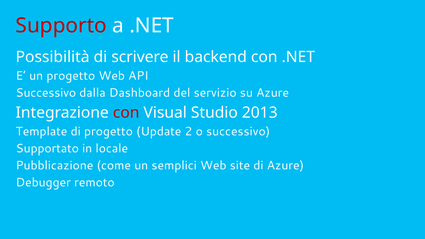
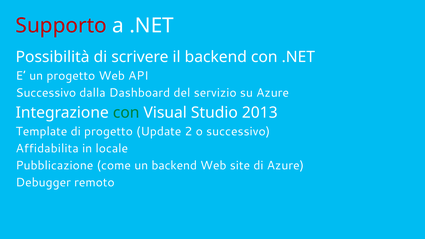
con at (126, 113) colour: red -> green
Supportato: Supportato -> Affidabilita
un semplici: semplici -> backend
